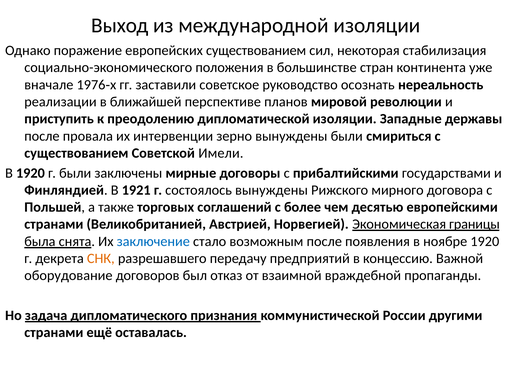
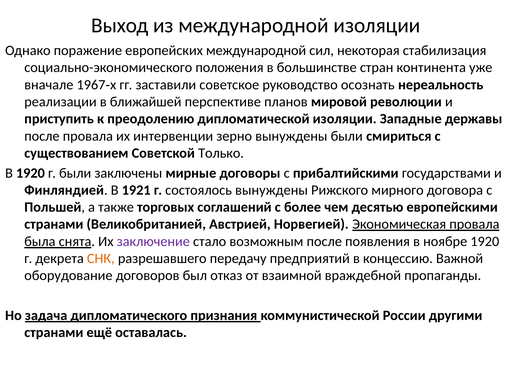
европейских существованием: существованием -> международной
1976: 1976 -> 1967
Имели: Имели -> Только
Экономическая границы: границы -> провала
заключение colour: blue -> purple
